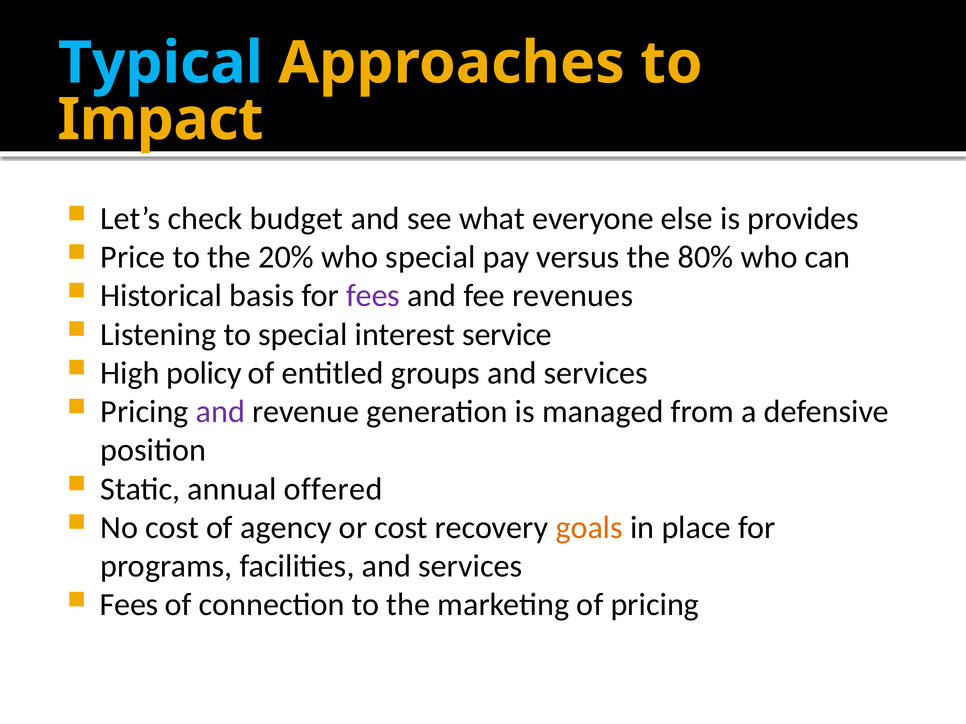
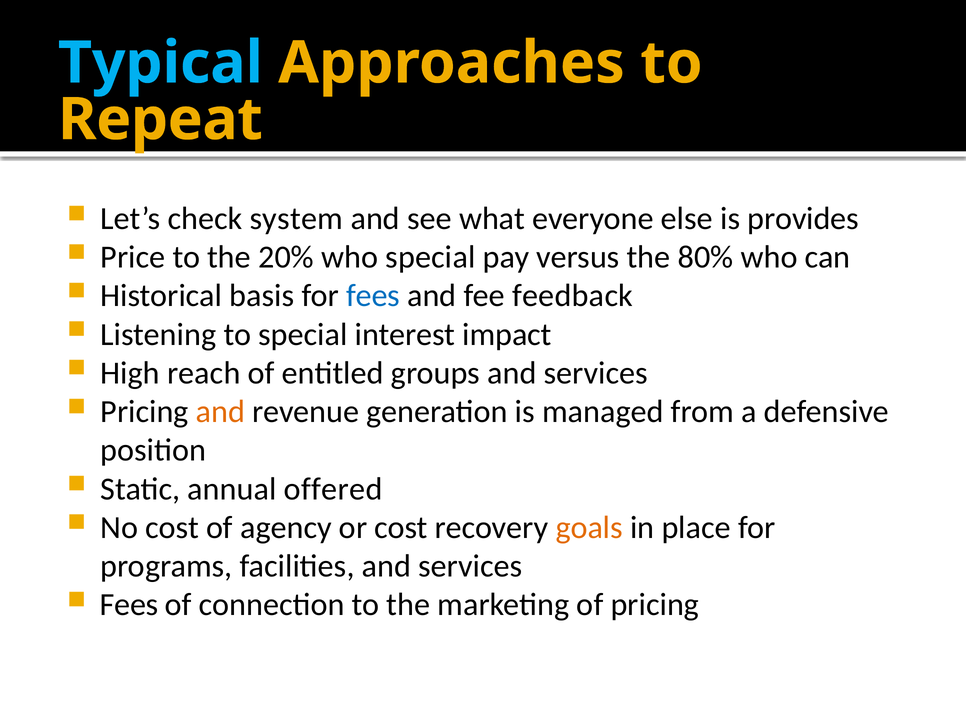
Impact: Impact -> Repeat
budget: budget -> system
fees at (373, 296) colour: purple -> blue
revenues: revenues -> feedback
service: service -> impact
policy: policy -> reach
and at (220, 412) colour: purple -> orange
